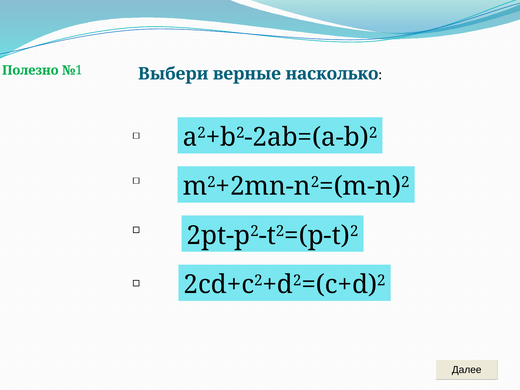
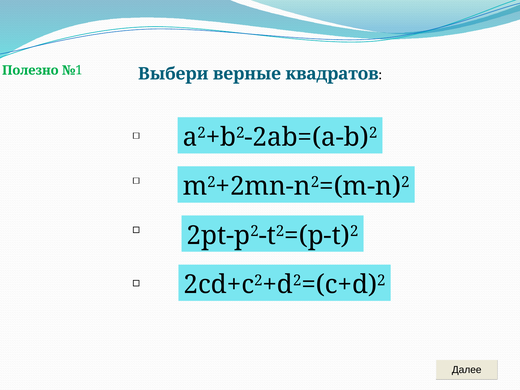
насколько: насколько -> квадратов
